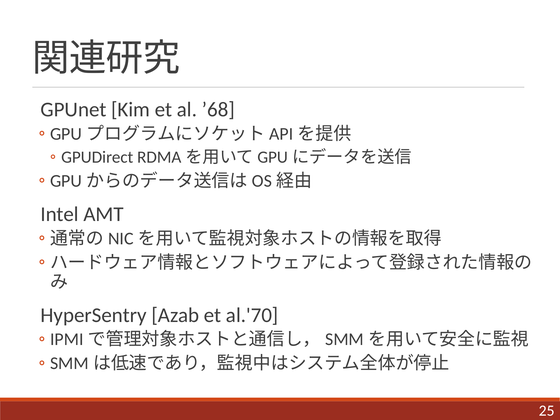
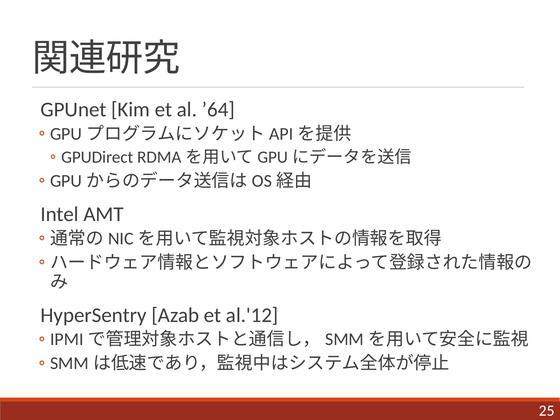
’68: ’68 -> ’64
al.'70: al.'70 -> al.'12
